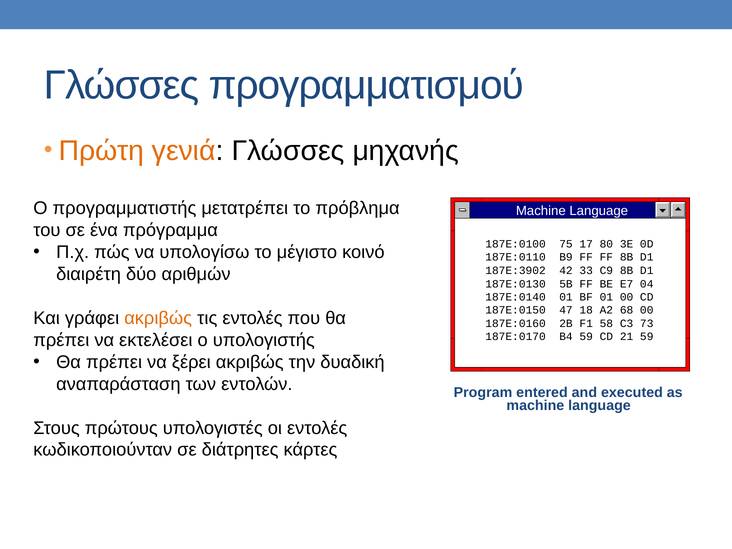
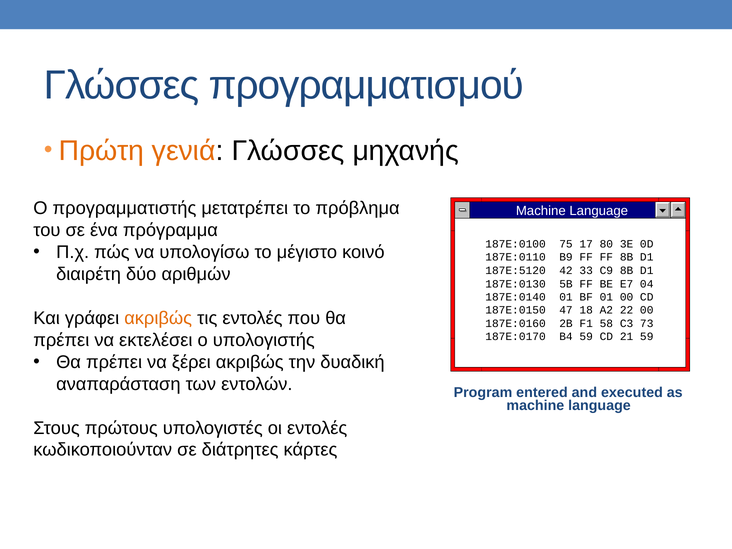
187E:3902: 187E:3902 -> 187E:5120
68: 68 -> 22
